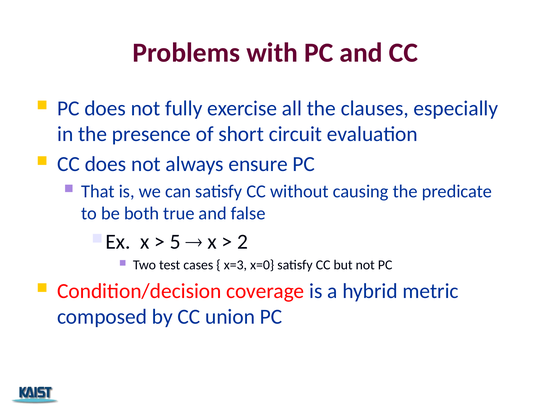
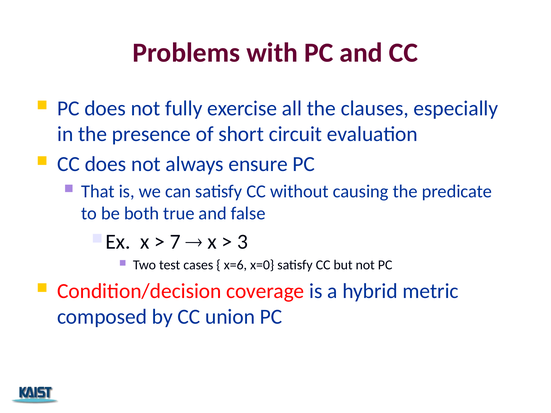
5: 5 -> 7
2: 2 -> 3
x=3: x=3 -> x=6
